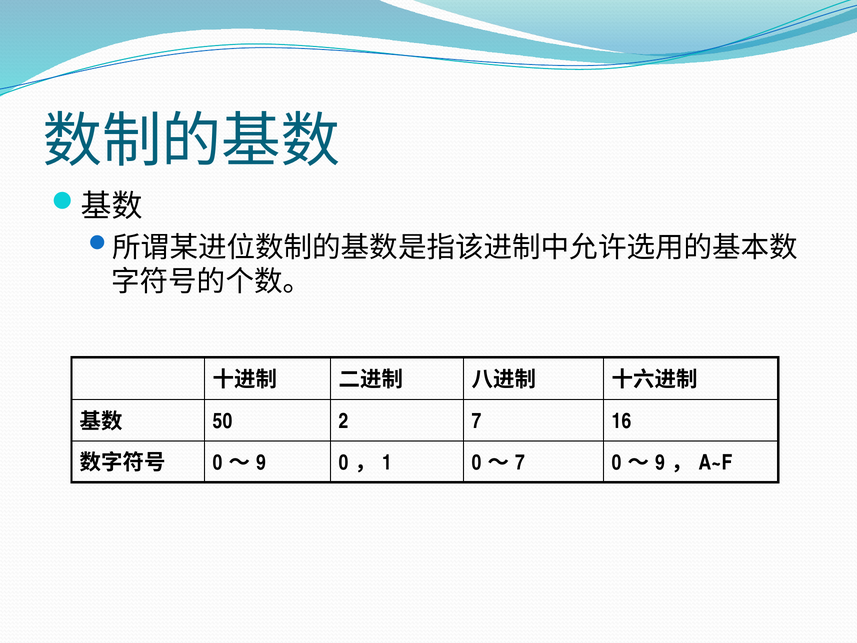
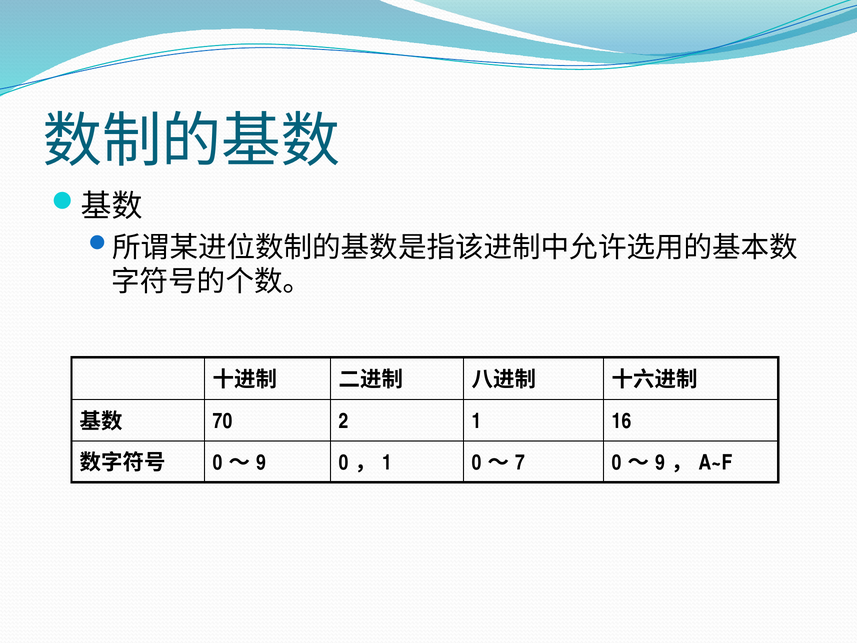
50: 50 -> 70
2 7: 7 -> 1
